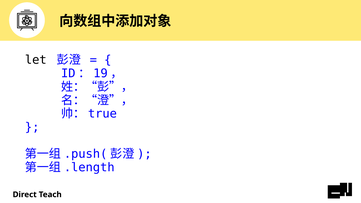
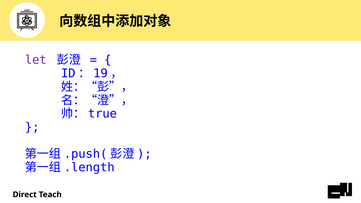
let colour: black -> purple
